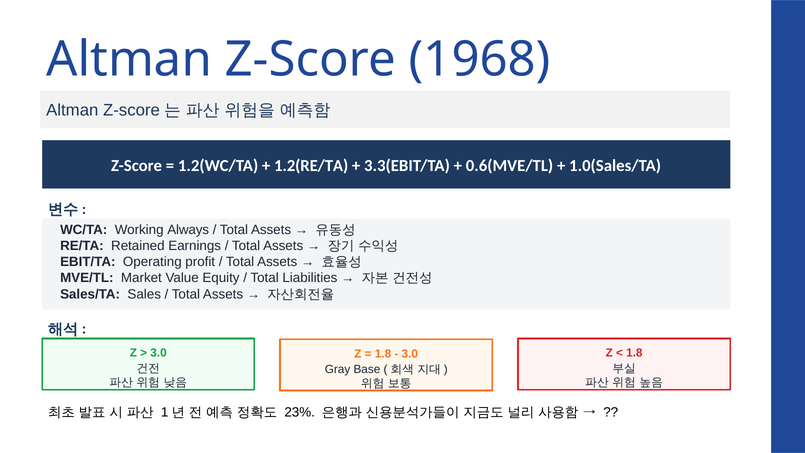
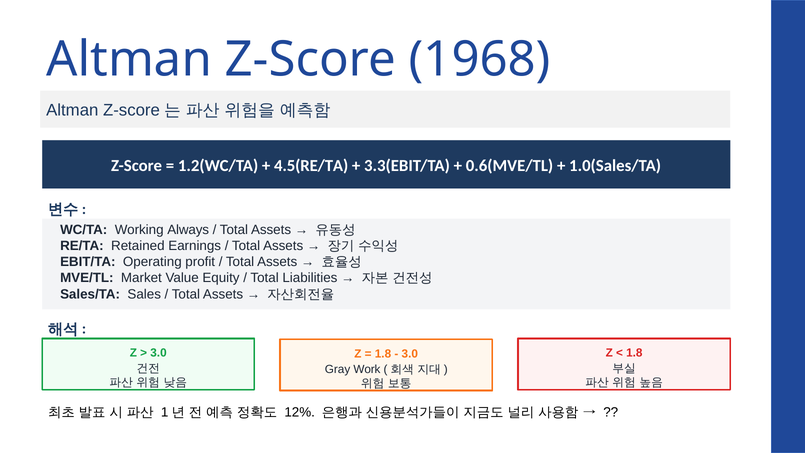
1.2(RE/TA: 1.2(RE/TA -> 4.5(RE/TA
Base: Base -> Work
23%: 23% -> 12%
